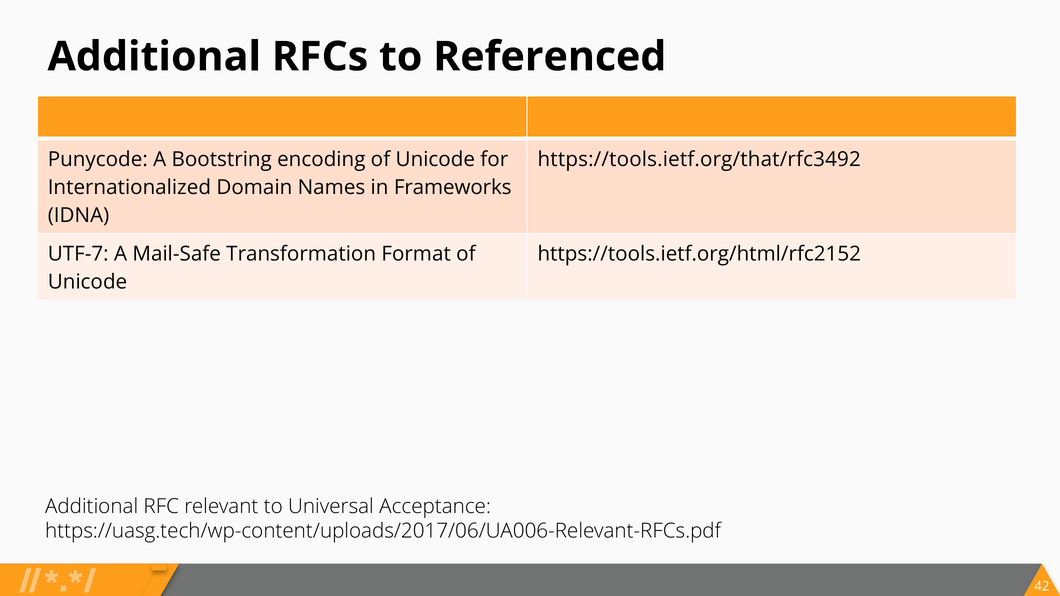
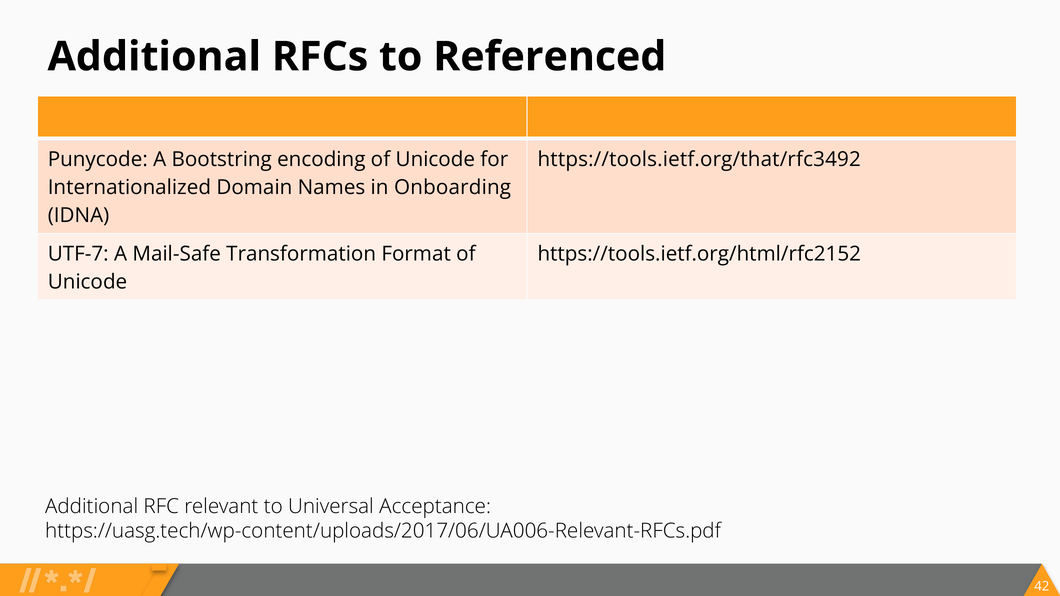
Frameworks: Frameworks -> Onboarding
